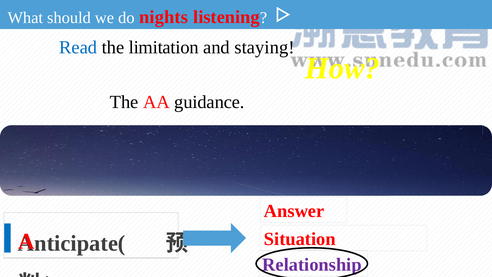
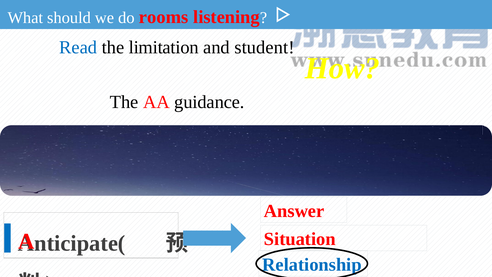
nights: nights -> rooms
staying: staying -> student
Relationship colour: purple -> blue
